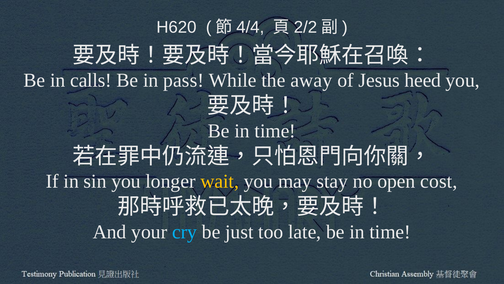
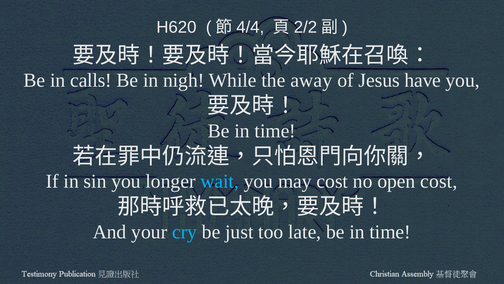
pass: pass -> nigh
heed: heed -> have
wait colour: yellow -> light blue
may stay: stay -> cost
